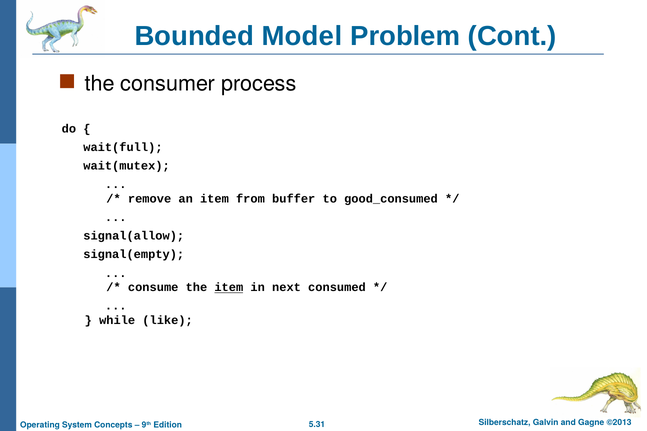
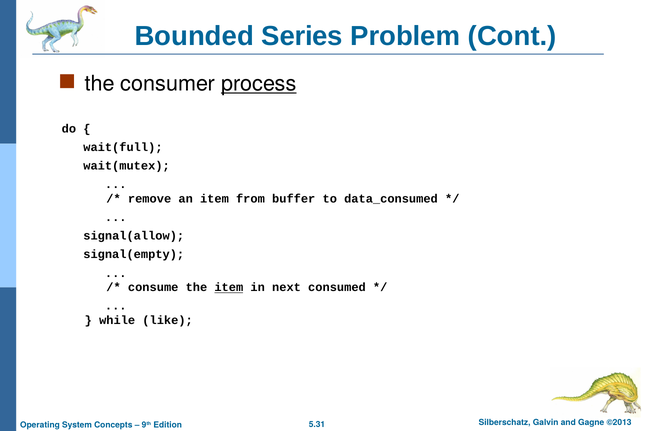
Model: Model -> Series
process underline: none -> present
good_consumed: good_consumed -> data_consumed
